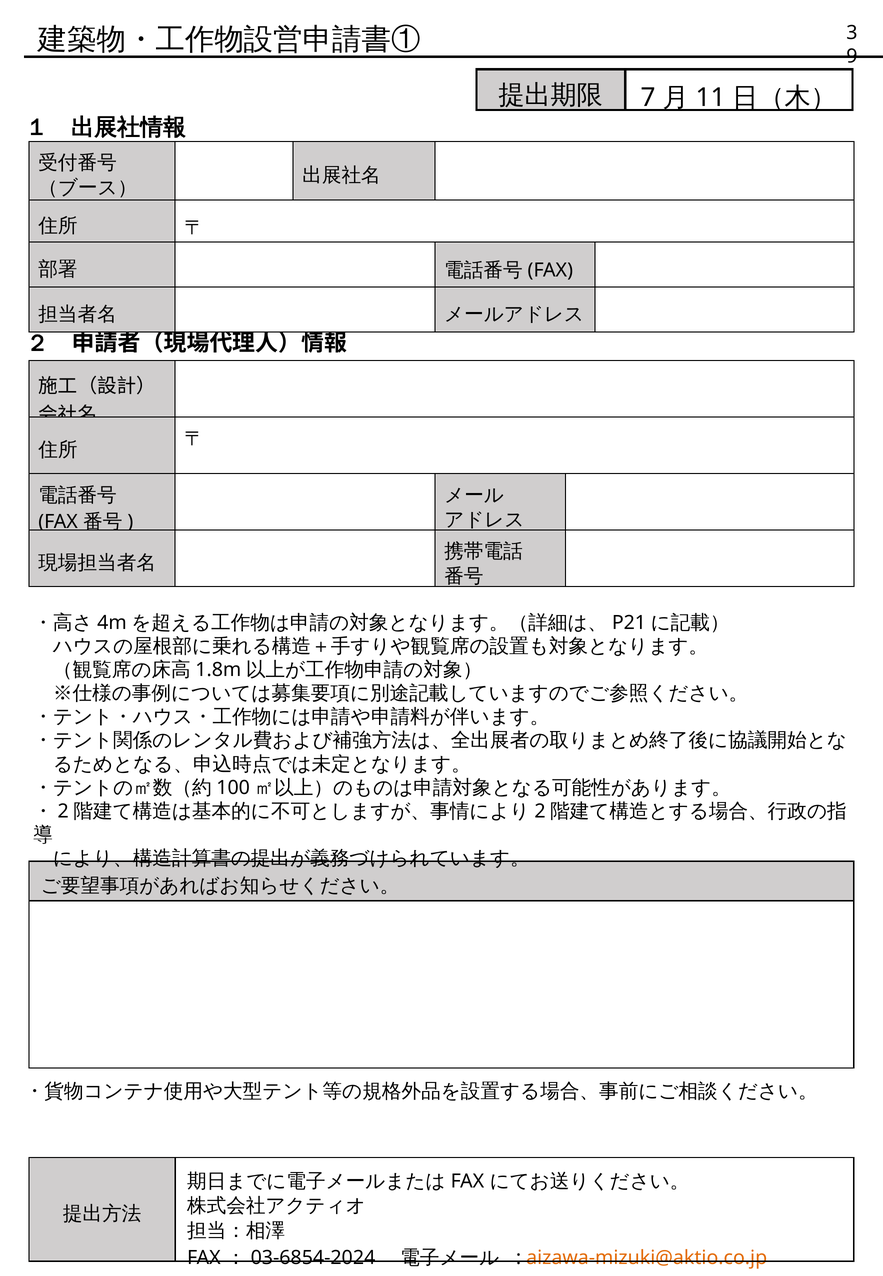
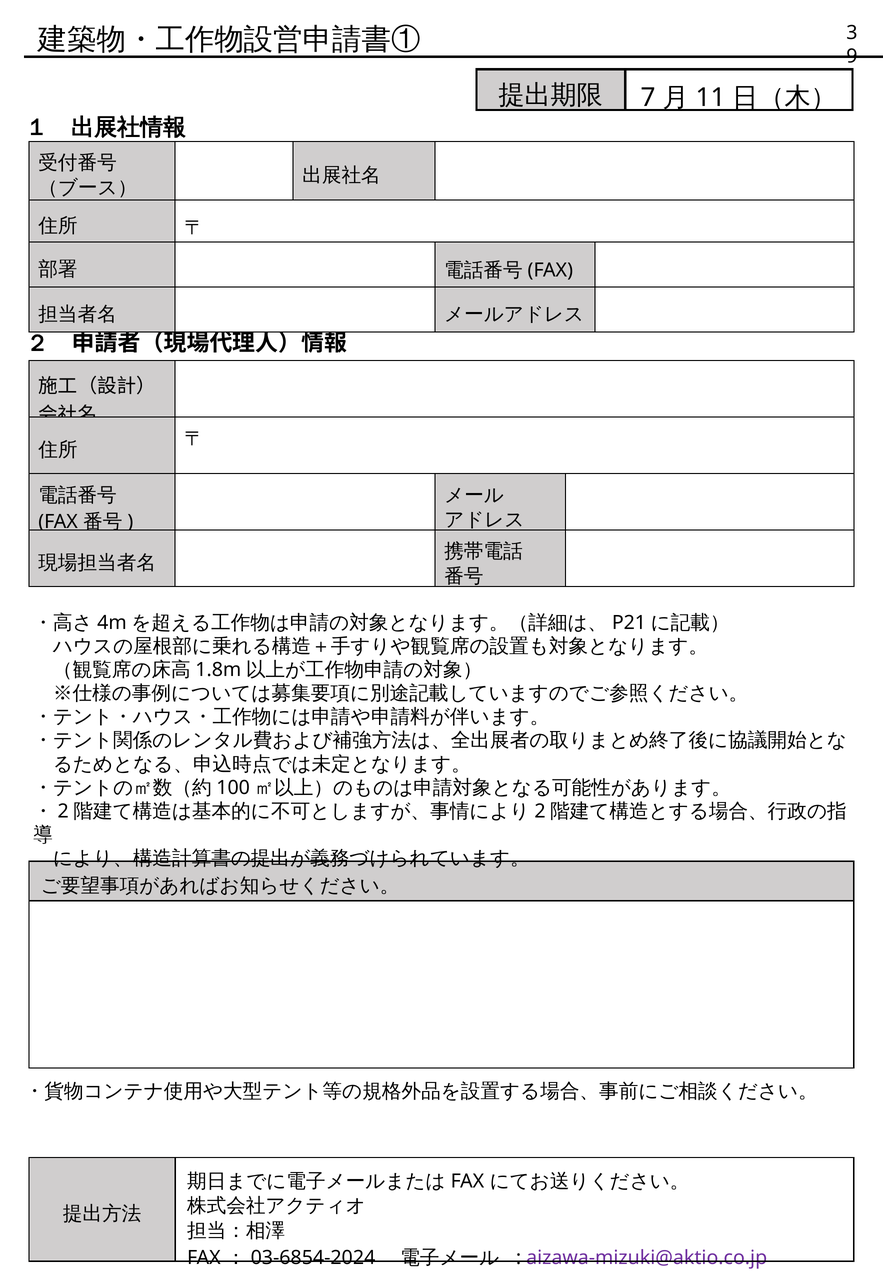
aizawa-mizuki@aktio.co.jp colour: orange -> purple
